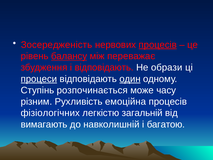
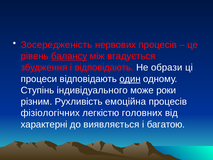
процесів at (158, 45) underline: present -> none
переважає: переважає -> вгадується
процеси underline: present -> none
розпочинається: розпочинається -> індивідуального
часу: часу -> роки
загальній: загальній -> головних
вимагають: вимагають -> характерні
навколишній: навколишній -> виявляється
